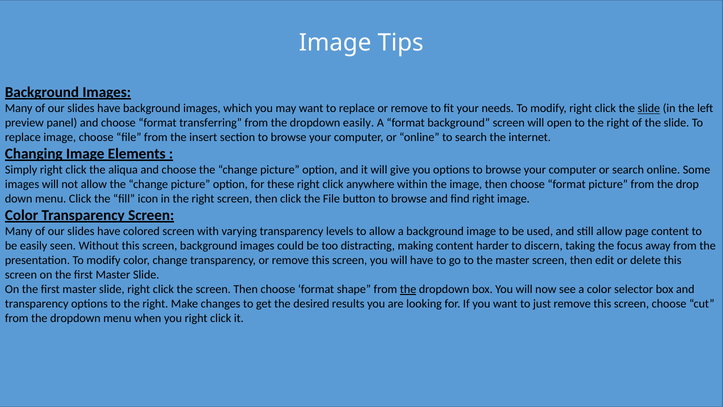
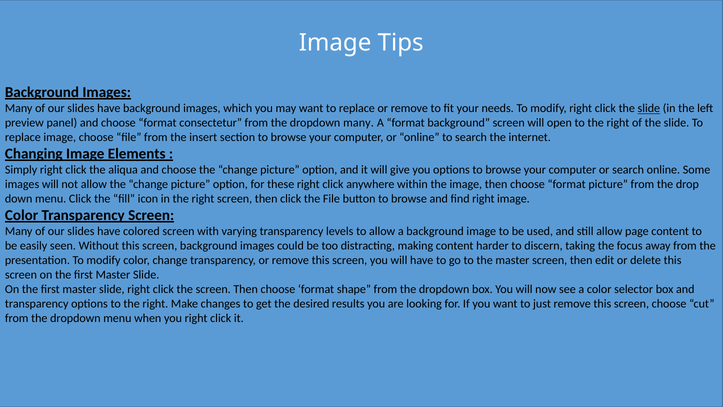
transferring: transferring -> consectetur
dropdown easily: easily -> many
the at (408, 289) underline: present -> none
